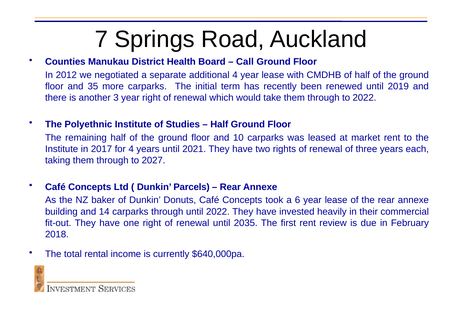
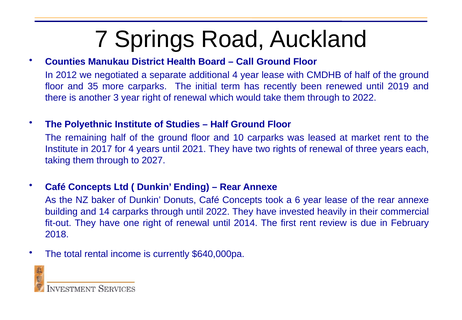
Parcels: Parcels -> Ending
2035: 2035 -> 2014
